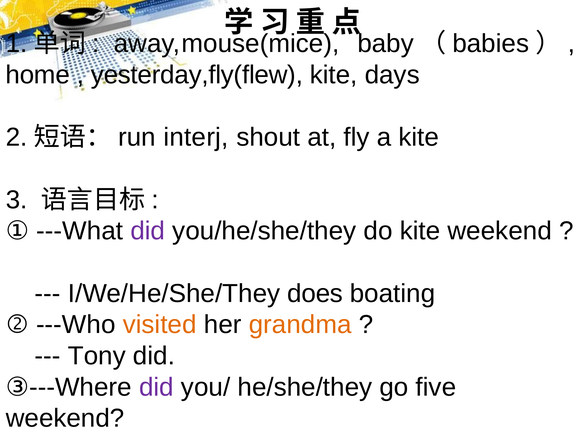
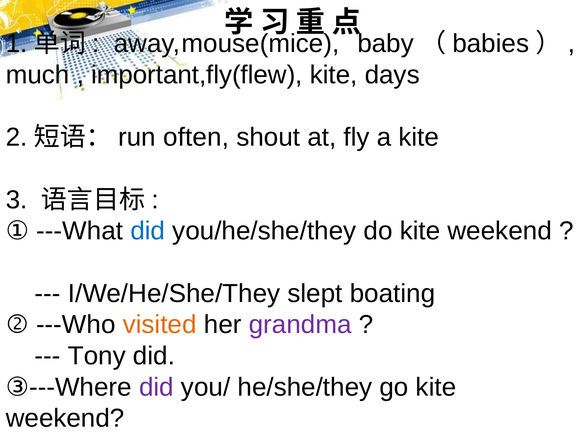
home: home -> much
yesterday,fly(flew: yesterday,fly(flew -> important,fly(flew
interj: interj -> often
did at (148, 231) colour: purple -> blue
does: does -> slept
grandma colour: orange -> purple
go five: five -> kite
